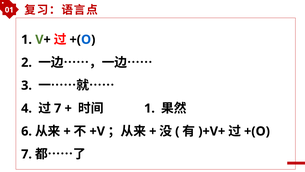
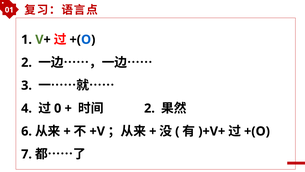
7 at (58, 108): 7 -> 0
1 at (149, 108): 1 -> 2
